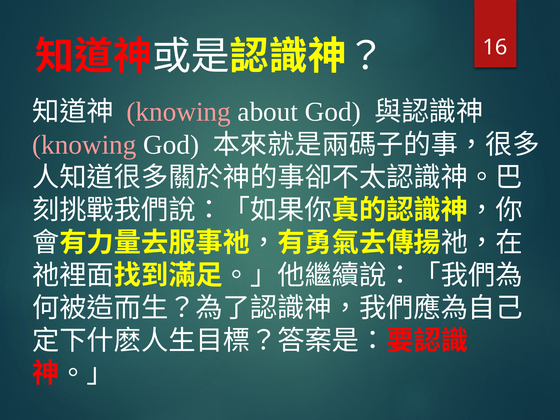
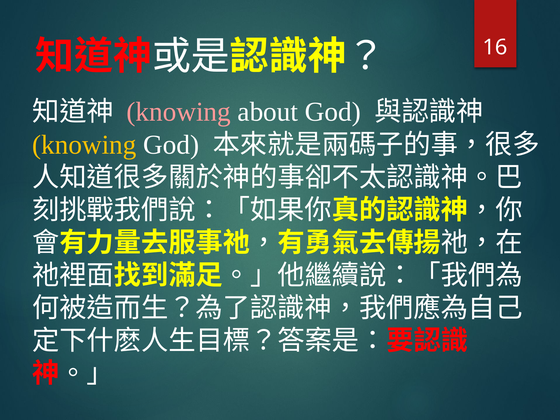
knowing at (84, 145) colour: pink -> yellow
